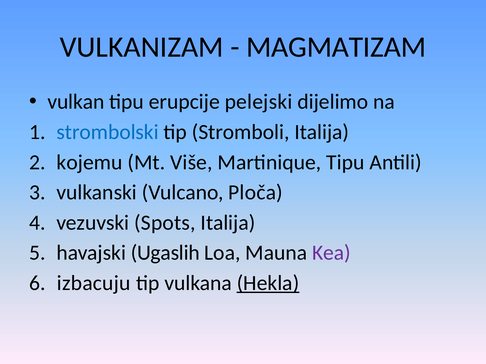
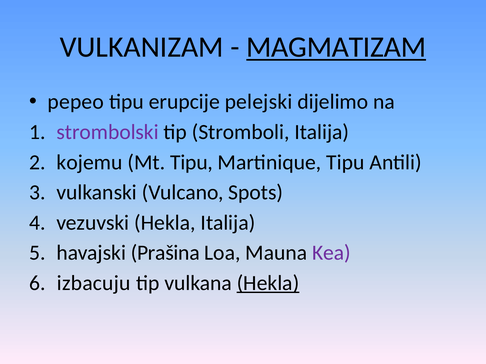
MAGMATIZAM underline: none -> present
vulkan: vulkan -> pepeo
strombolski colour: blue -> purple
Mt Više: Više -> Tipu
Ploča: Ploča -> Spots
vezuvski Spots: Spots -> Hekla
Ugaslih: Ugaslih -> Prašina
